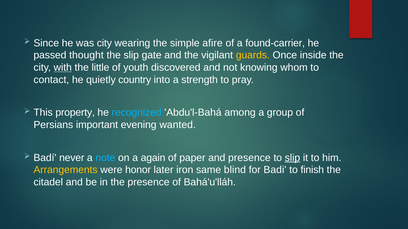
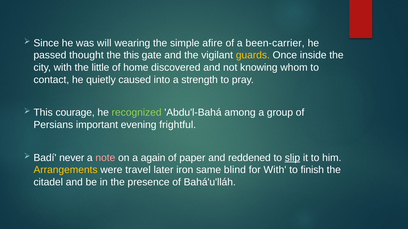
was city: city -> will
found-carrier: found-carrier -> been-carrier
the slip: slip -> this
with at (63, 68) underline: present -> none
youth: youth -> home
country: country -> caused
property: property -> courage
recognized colour: light blue -> light green
wanted: wanted -> frightful
note colour: light blue -> pink
and presence: presence -> reddened
honor: honor -> travel
for Badi: Badi -> With
